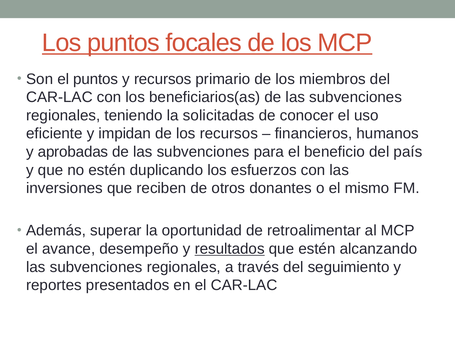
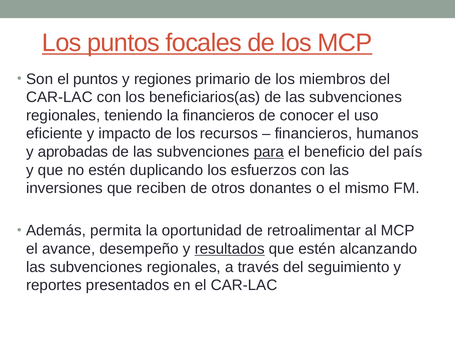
y recursos: recursos -> regiones
la solicitadas: solicitadas -> financieros
impidan: impidan -> impacto
para underline: none -> present
superar: superar -> permita
